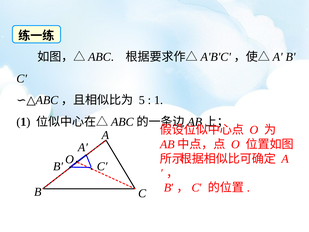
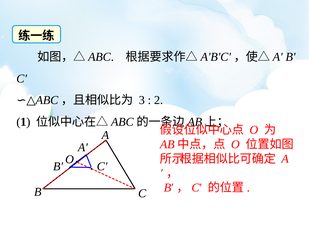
5: 5 -> 3
1 at (159, 100): 1 -> 2
